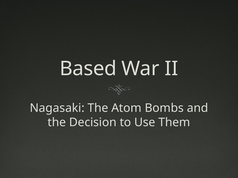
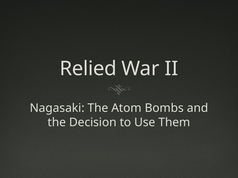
Based: Based -> Relied
